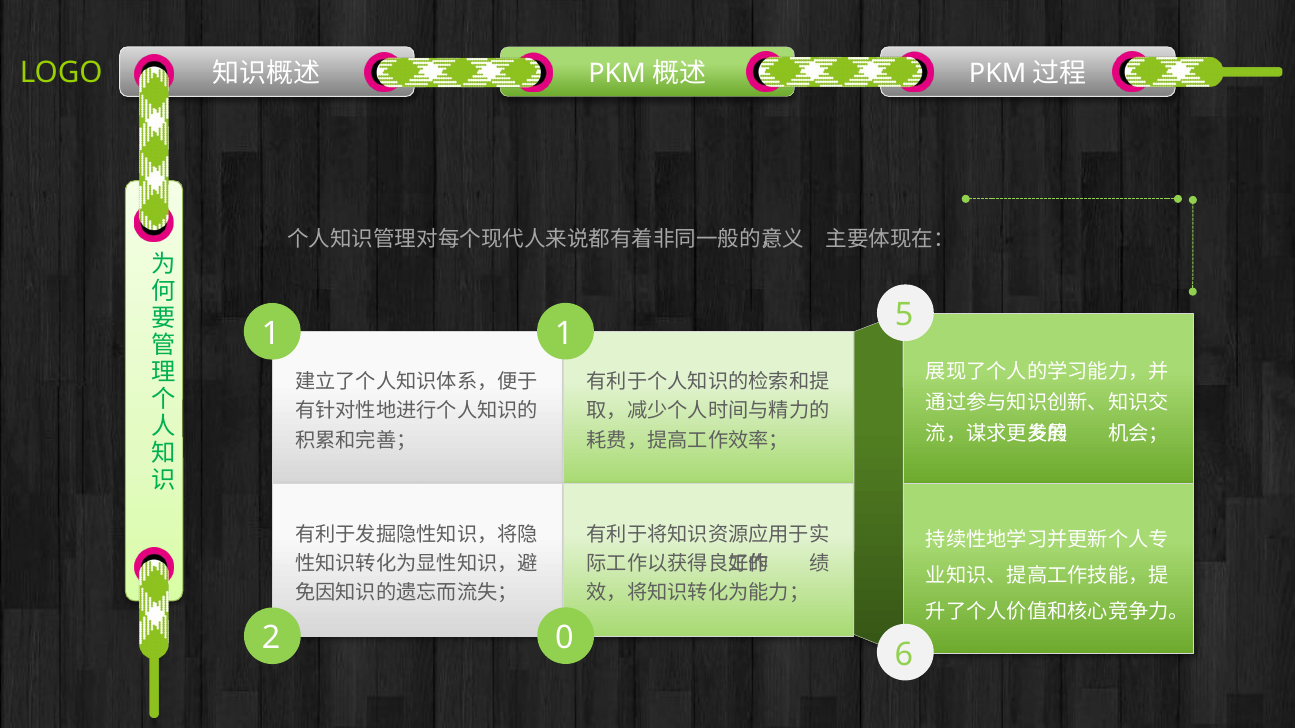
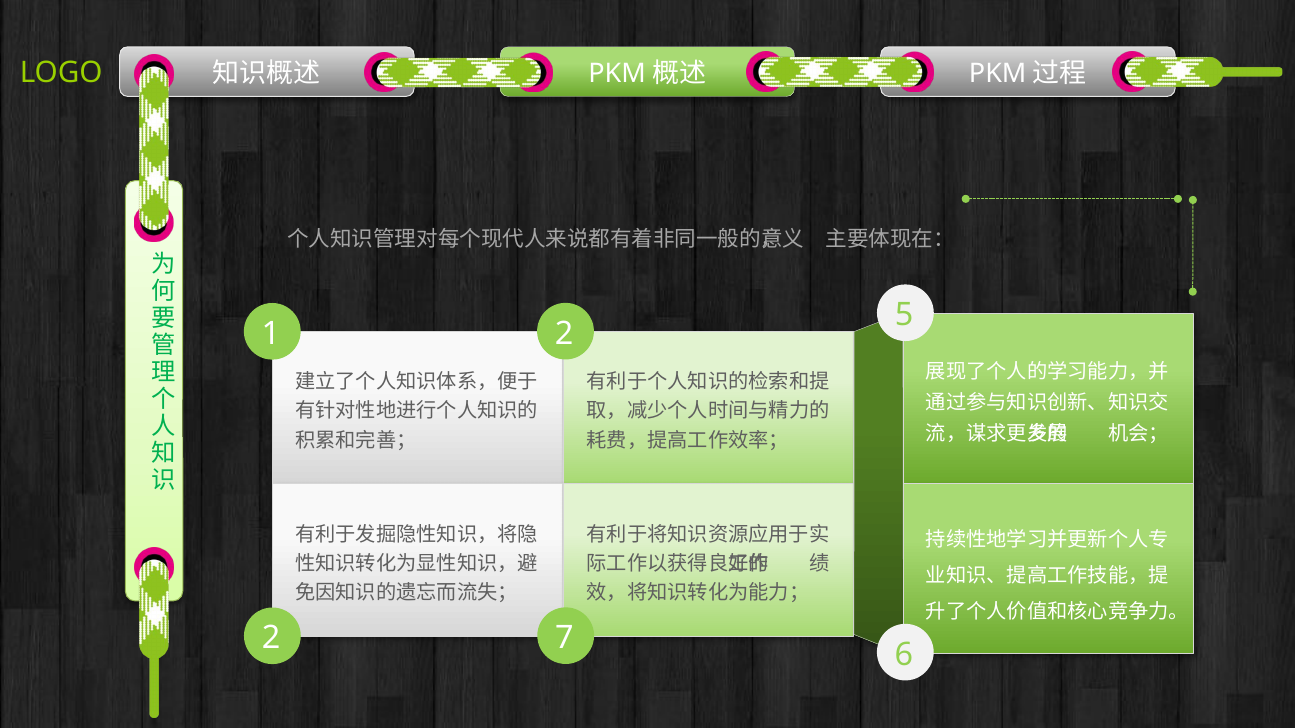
1 1: 1 -> 2
0: 0 -> 7
